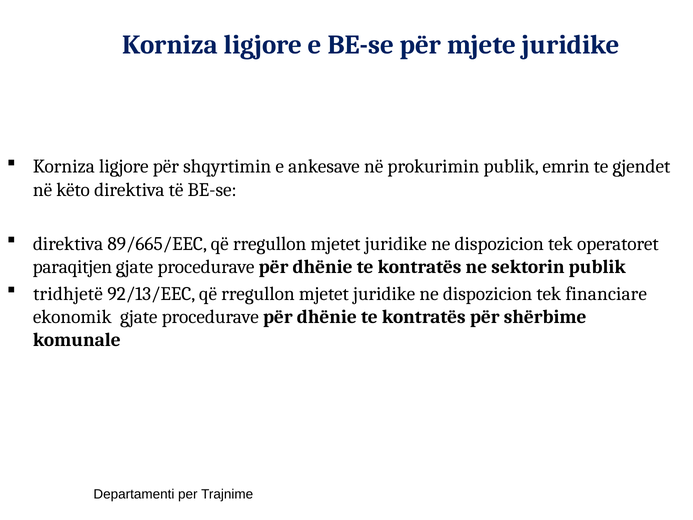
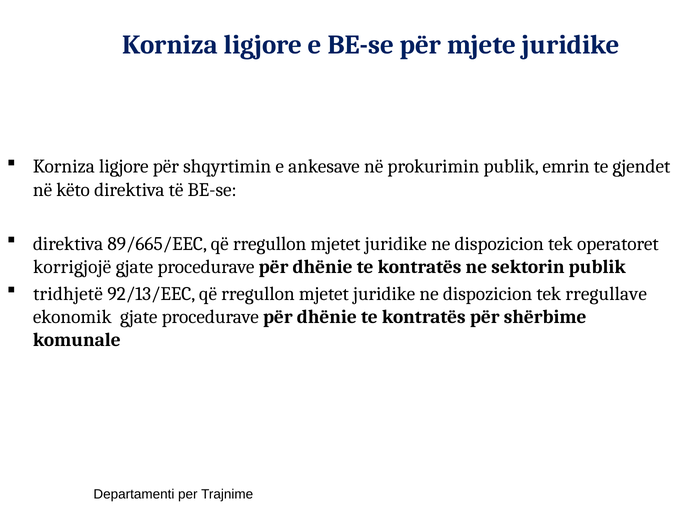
paraqitjen: paraqitjen -> korrigjojë
financiare: financiare -> rregullave
